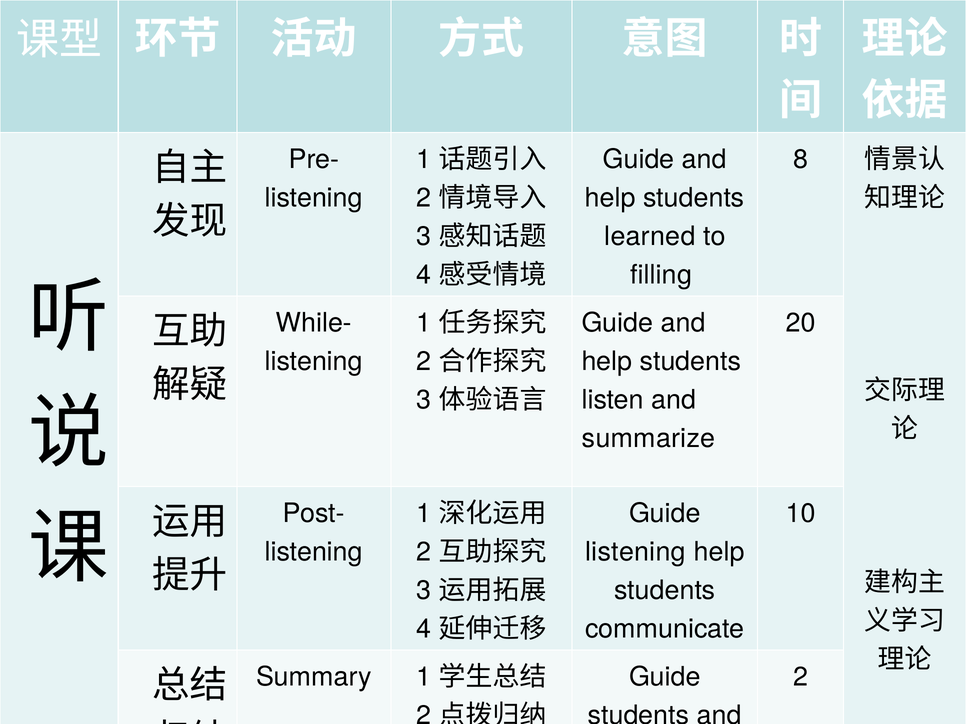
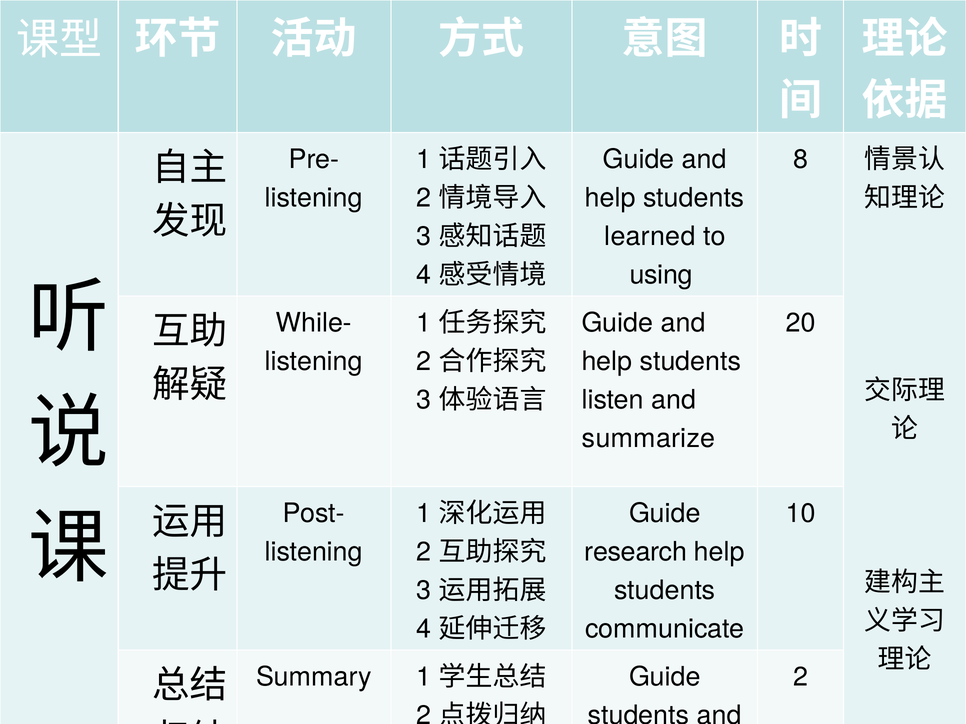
filling: filling -> using
listening at (635, 552): listening -> research
